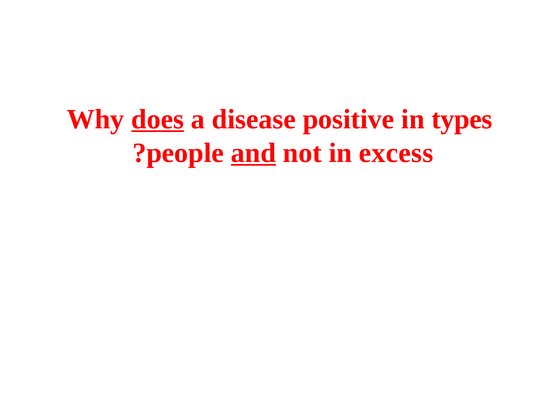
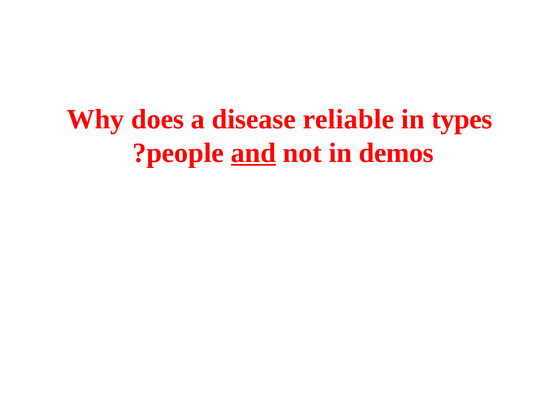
does underline: present -> none
positive: positive -> reliable
excess: excess -> demos
